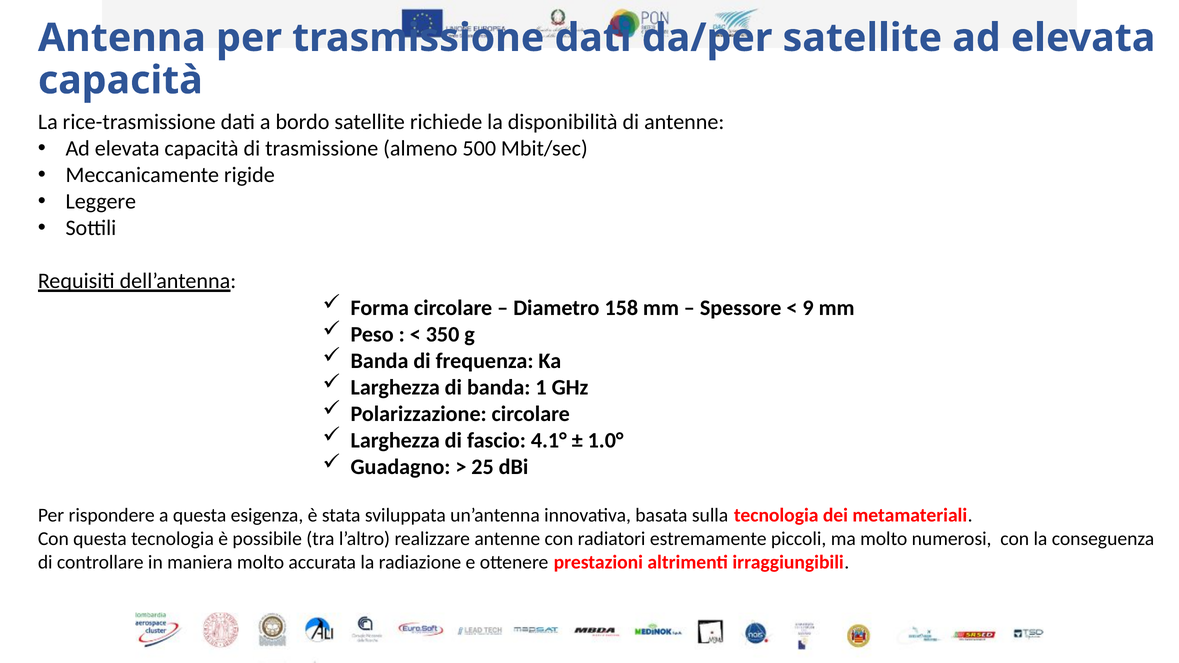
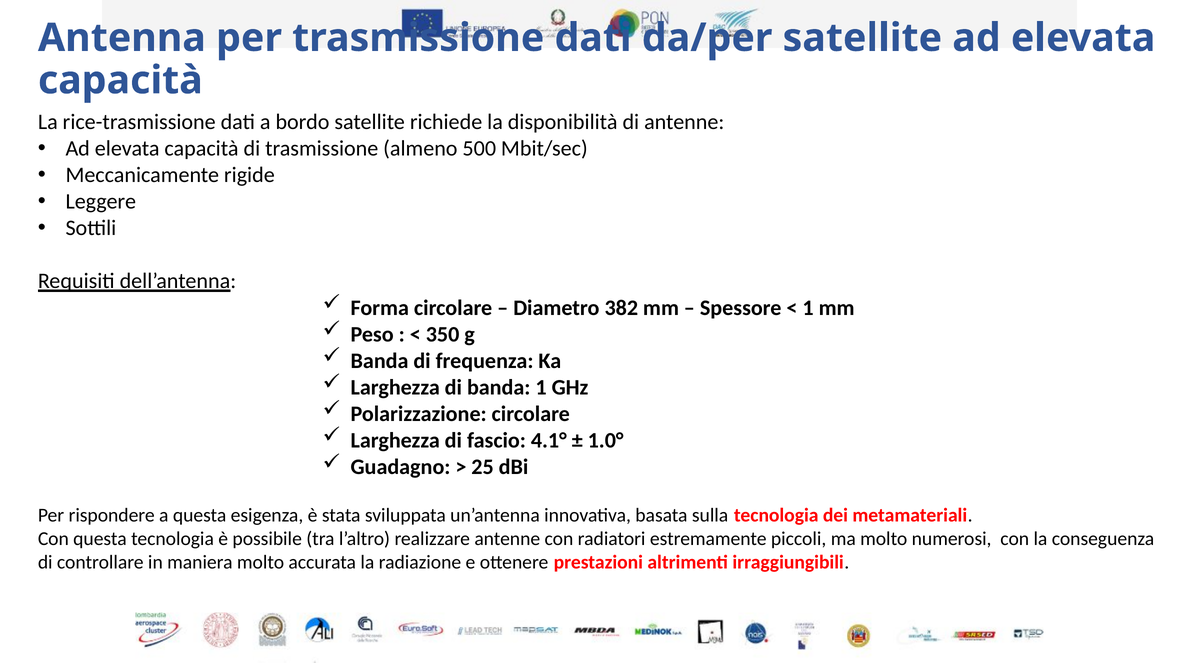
158: 158 -> 382
9 at (808, 308): 9 -> 1
